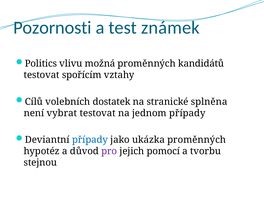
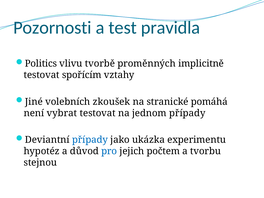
známek: známek -> pravidla
možná: možná -> tvorbě
kandidátů: kandidátů -> implicitně
Cílů: Cílů -> Jiné
dostatek: dostatek -> zkoušek
splněna: splněna -> pomáhá
ukázka proměnných: proměnných -> experimentu
pro colour: purple -> blue
pomocí: pomocí -> počtem
